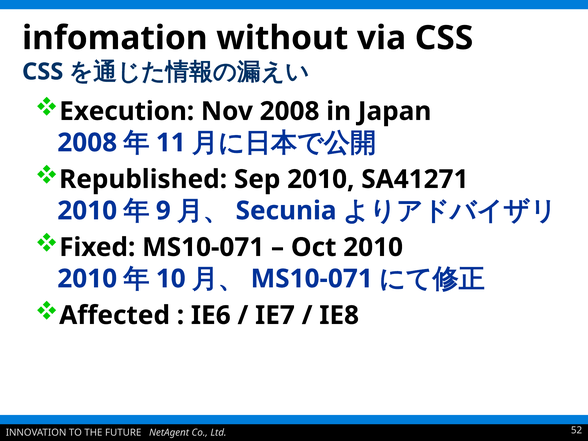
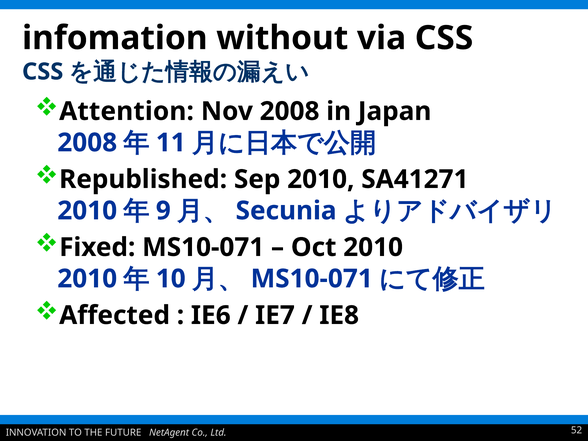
Execution: Execution -> Attention
